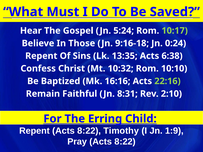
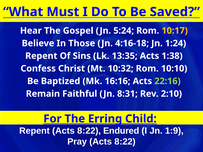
10:17 colour: light green -> yellow
9:16-18: 9:16-18 -> 4:16-18
0:24: 0:24 -> 1:24
6:38: 6:38 -> 1:38
Timothy: Timothy -> Endured
